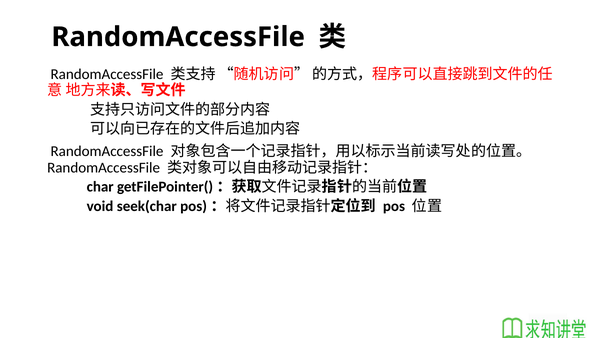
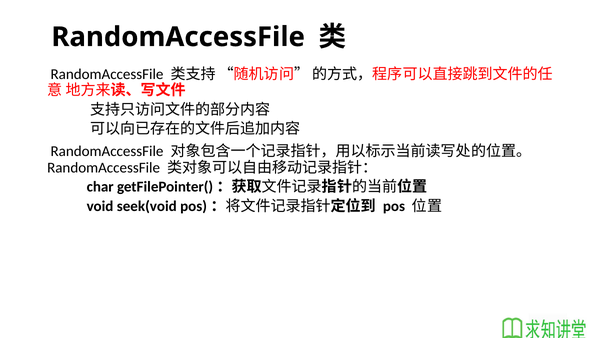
seek(char: seek(char -> seek(void
